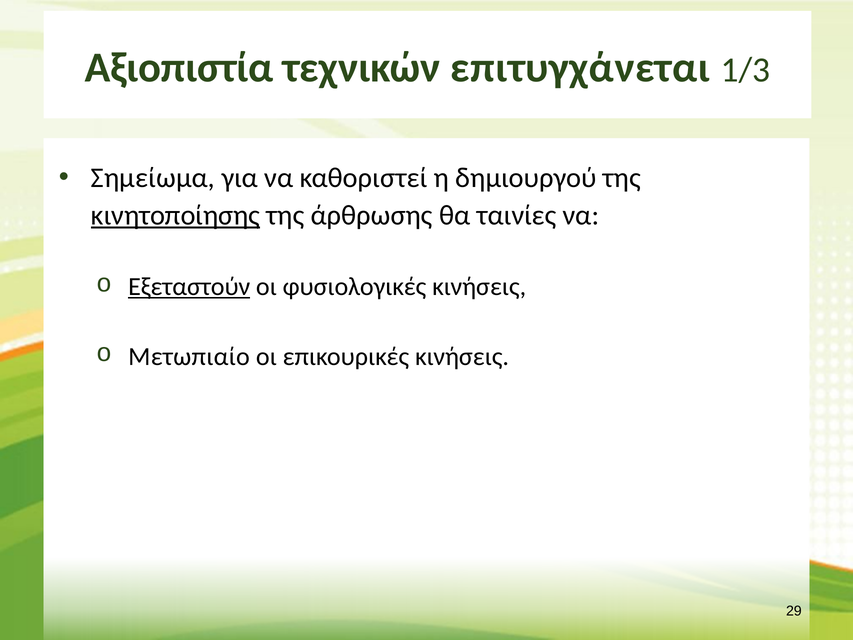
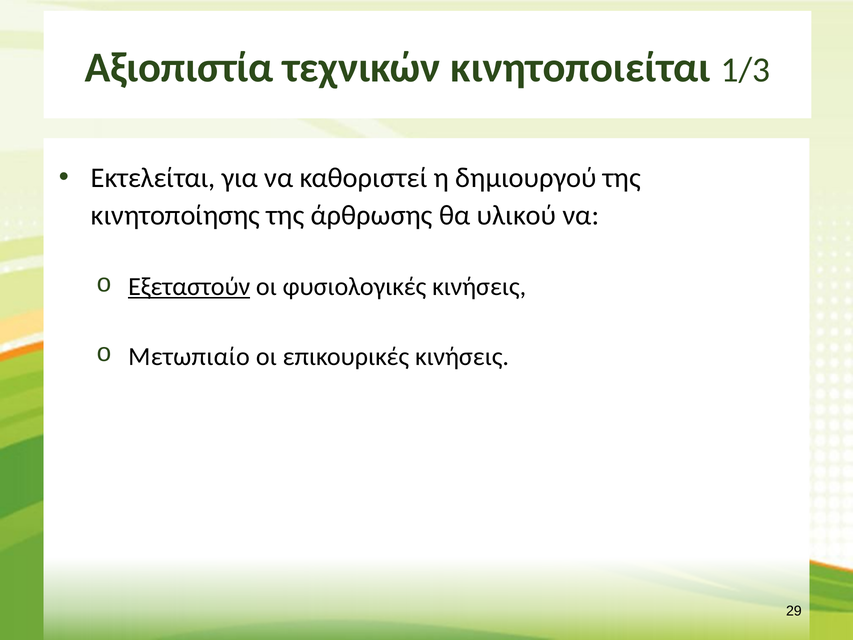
επιτυγχάνεται: επιτυγχάνεται -> κινητοποιείται
Σημείωμα: Σημείωμα -> Εκτελείται
κινητοποίησης underline: present -> none
ταινίες: ταινίες -> υλικού
